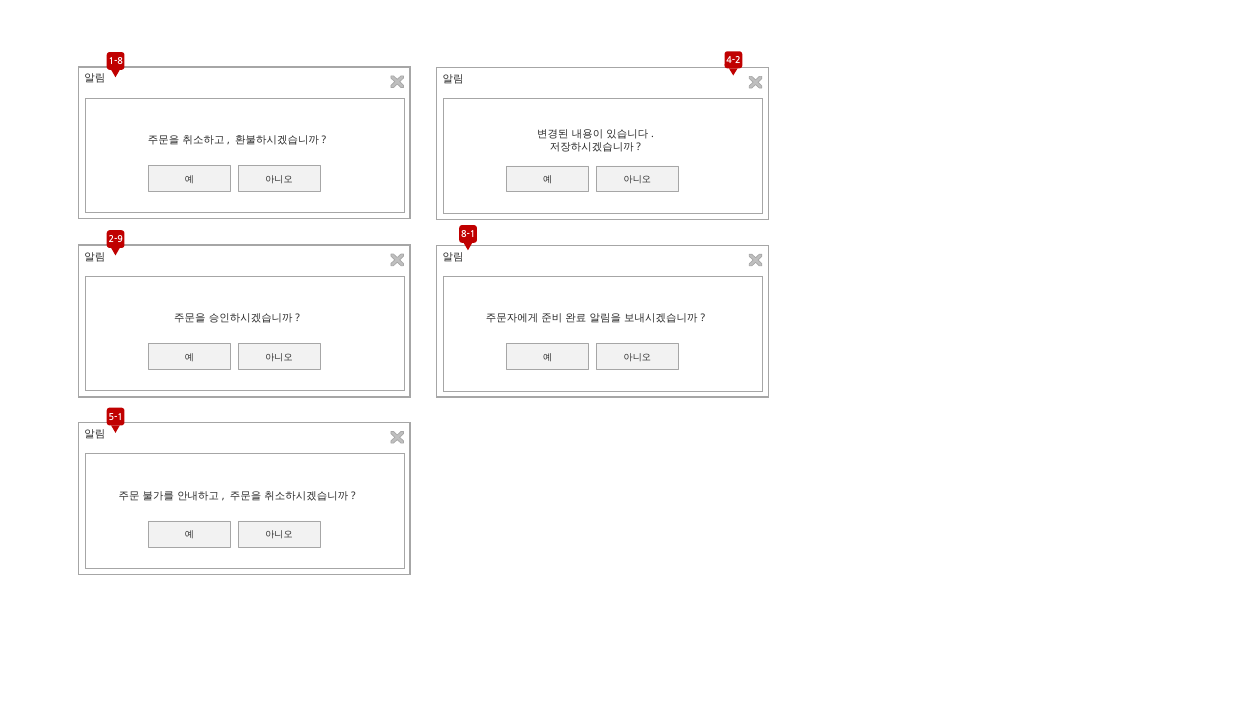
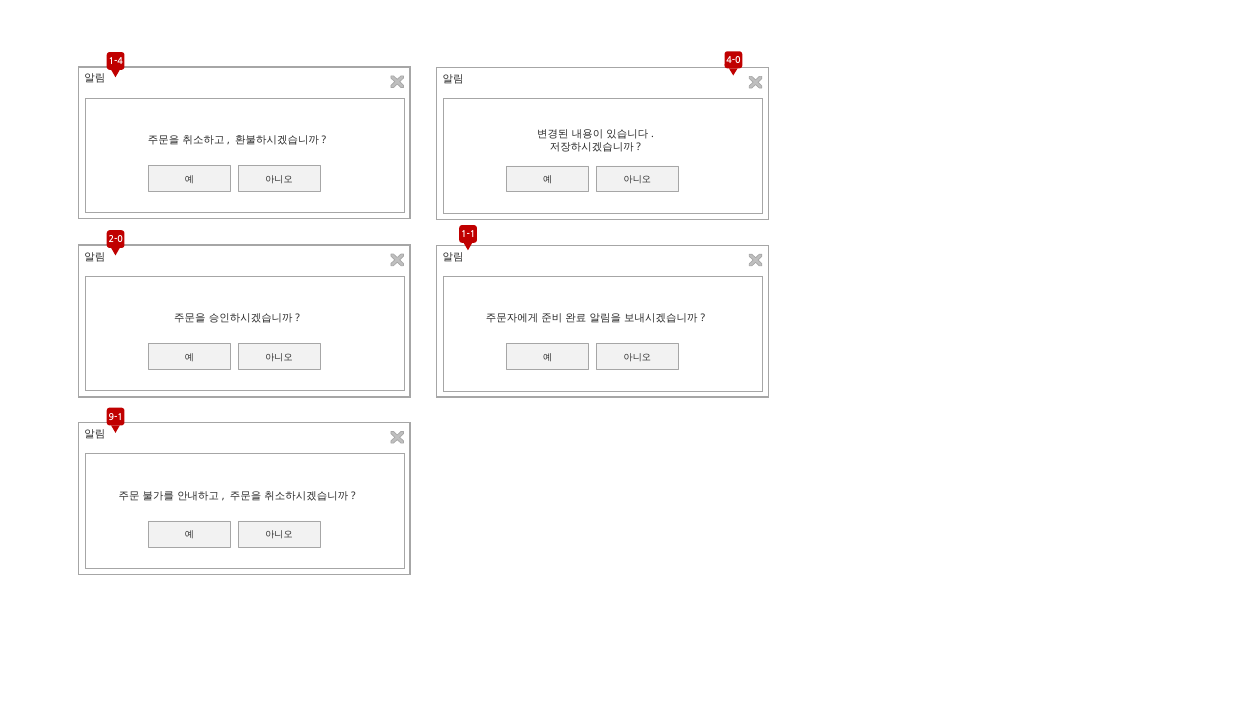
4-2: 4-2 -> 4-0
1-8: 1-8 -> 1-4
8-1: 8-1 -> 1-1
2-9: 2-9 -> 2-0
5-1: 5-1 -> 9-1
